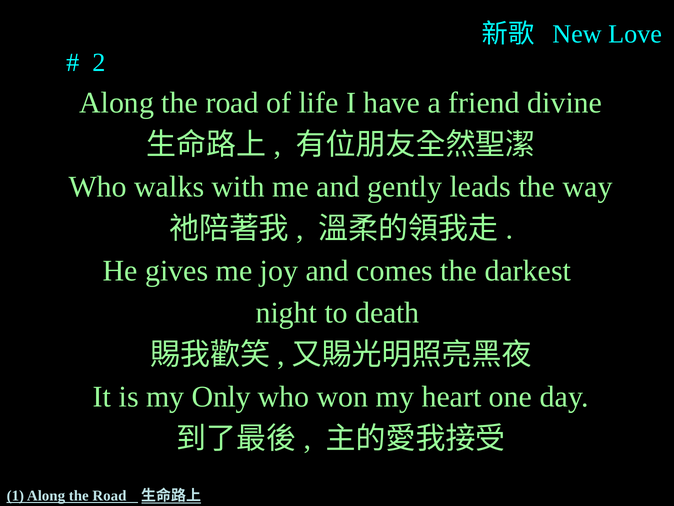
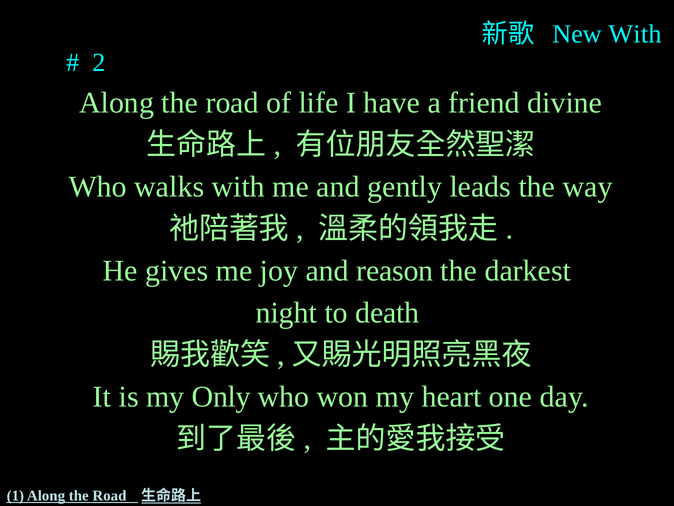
New Love: Love -> With
comes: comes -> reason
